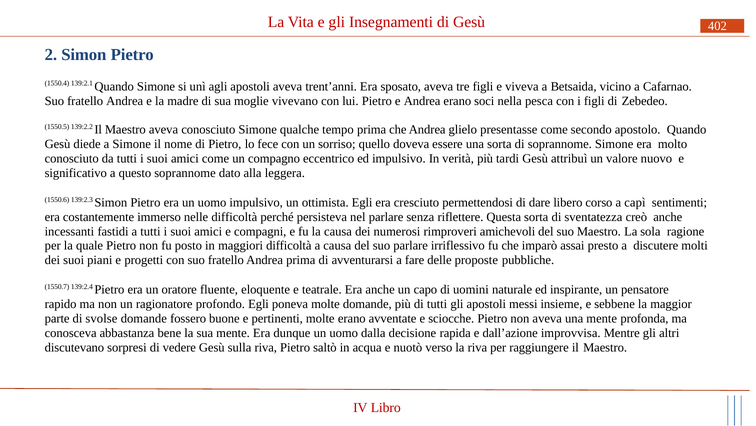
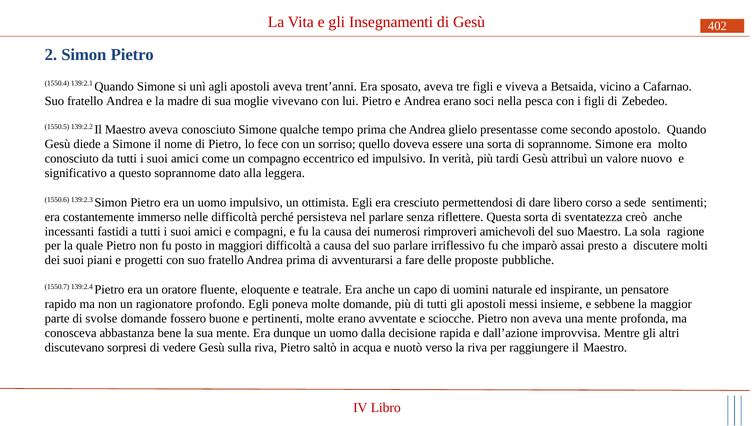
capì: capì -> sede
